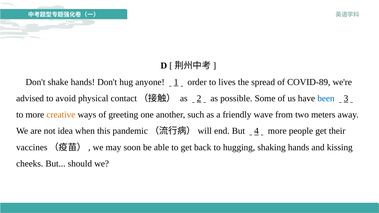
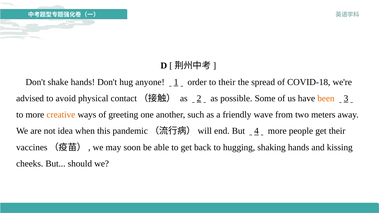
to lives: lives -> their
COVID-89: COVID-89 -> COVID-18
been colour: blue -> orange
